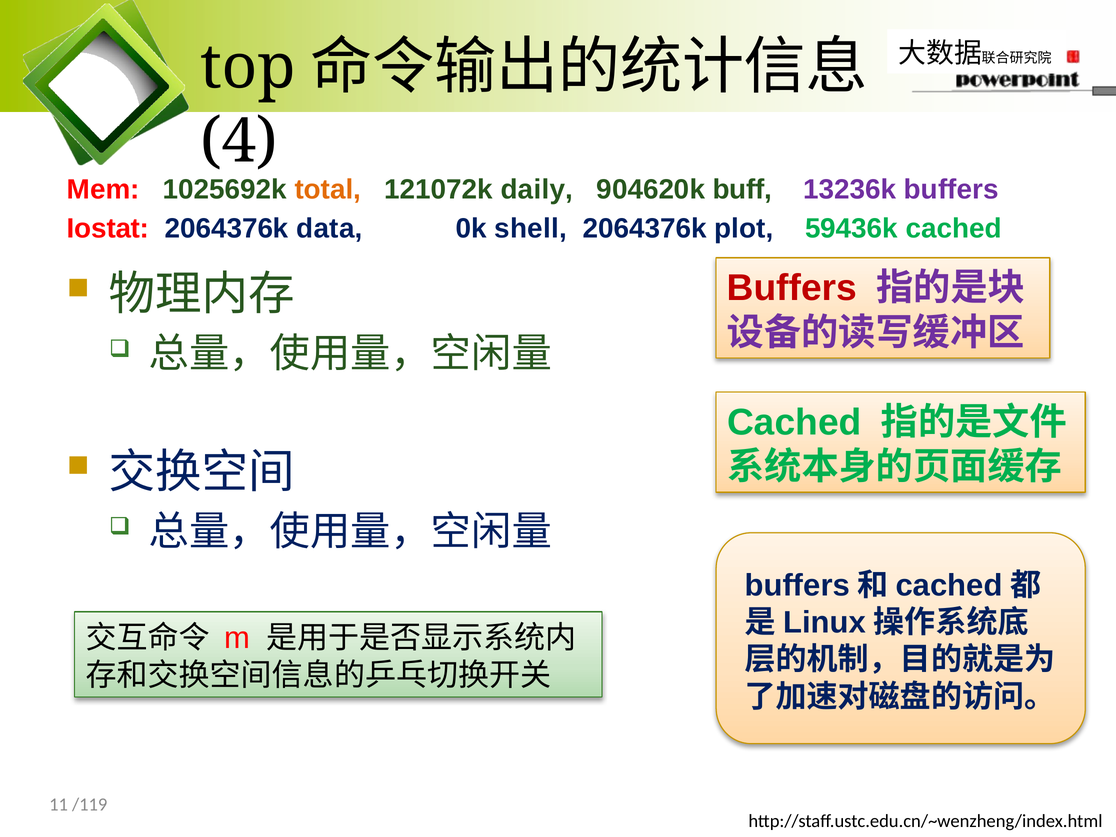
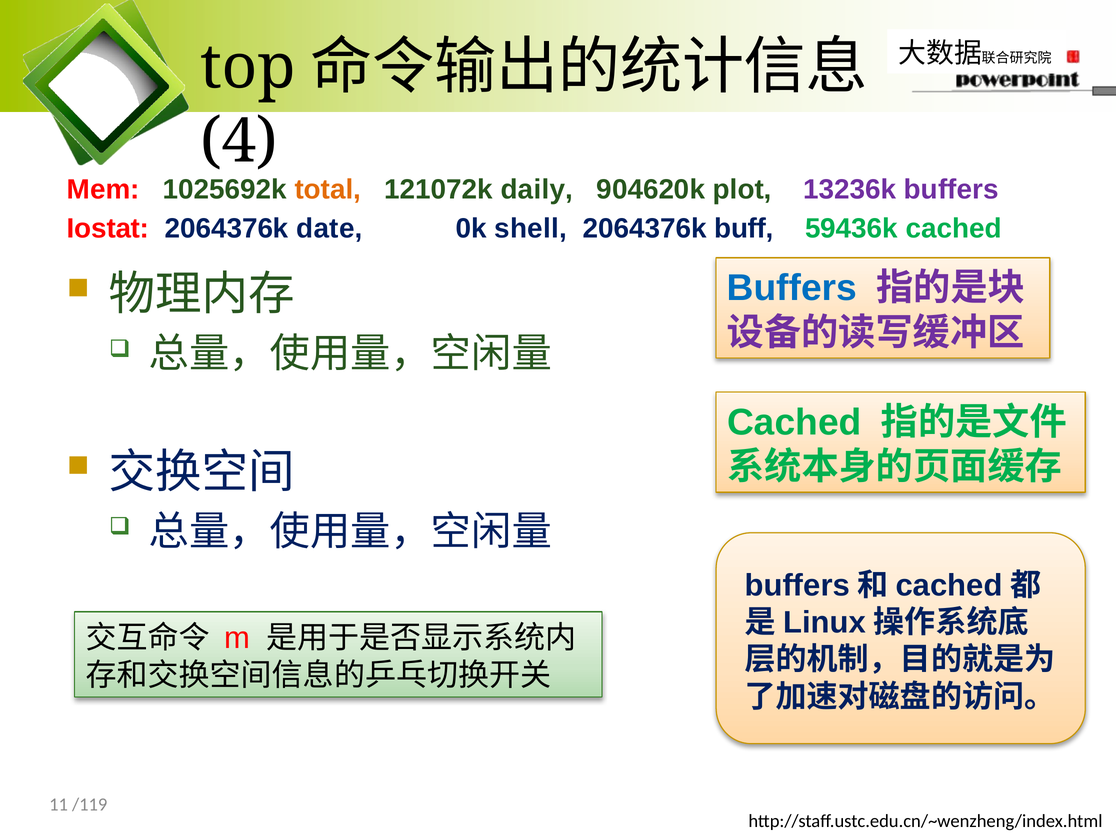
buff: buff -> plot
data: data -> date
plot: plot -> buff
Buffers at (792, 288) colour: red -> blue
